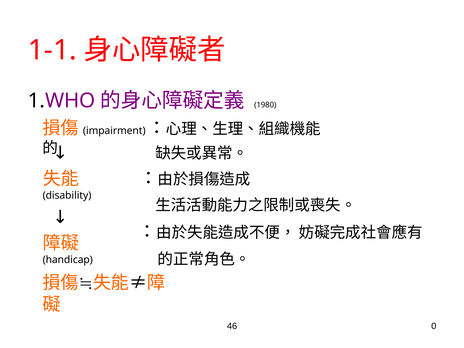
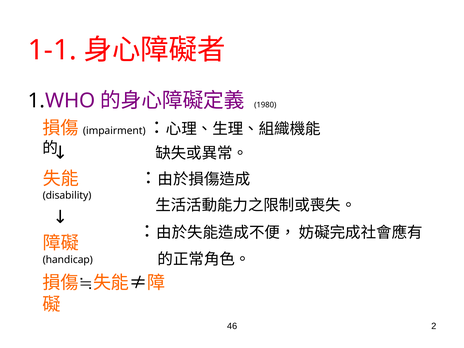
0: 0 -> 2
